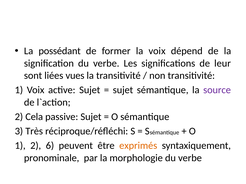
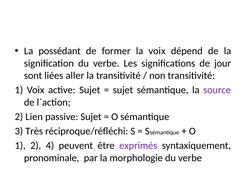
leur: leur -> jour
vues: vues -> aller
Cela: Cela -> Lien
6: 6 -> 4
exprimés colour: orange -> purple
